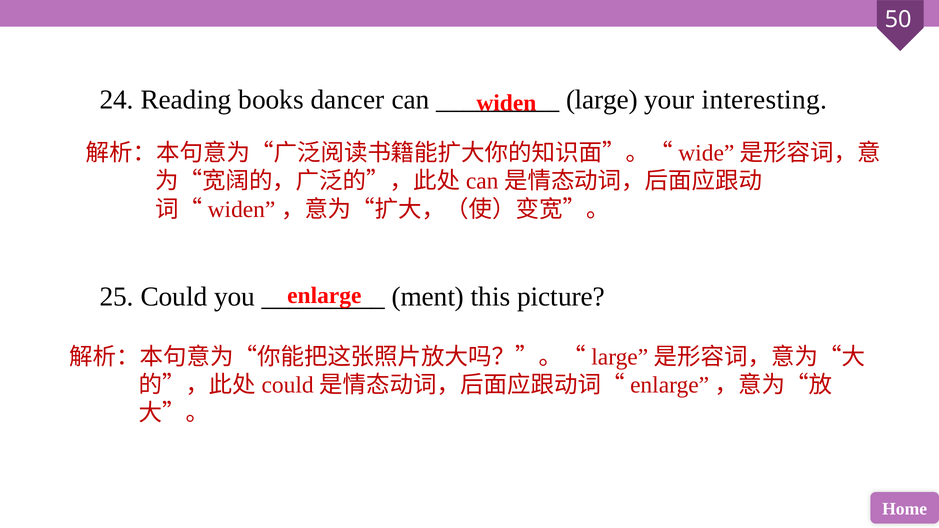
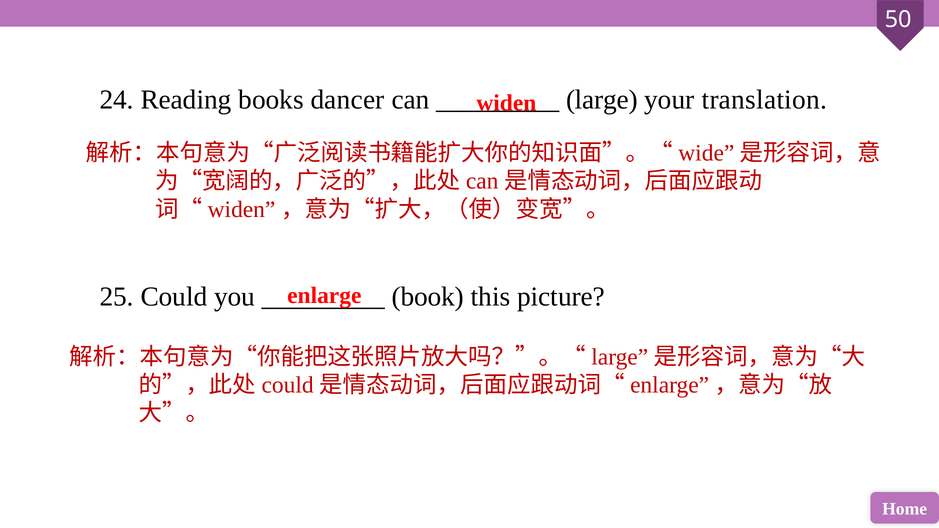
interesting: interesting -> translation
ment: ment -> book
